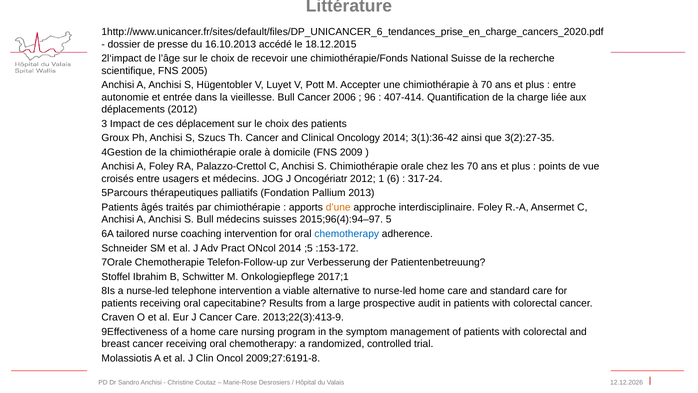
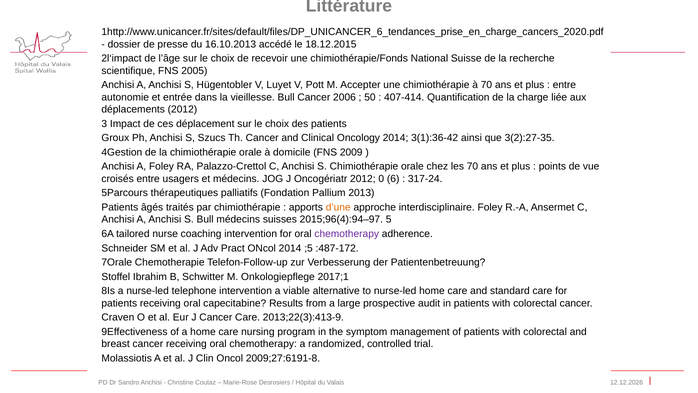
96: 96 -> 50
1: 1 -> 0
chemotherapy at (347, 234) colour: blue -> purple
:153-172: :153-172 -> :487-172
